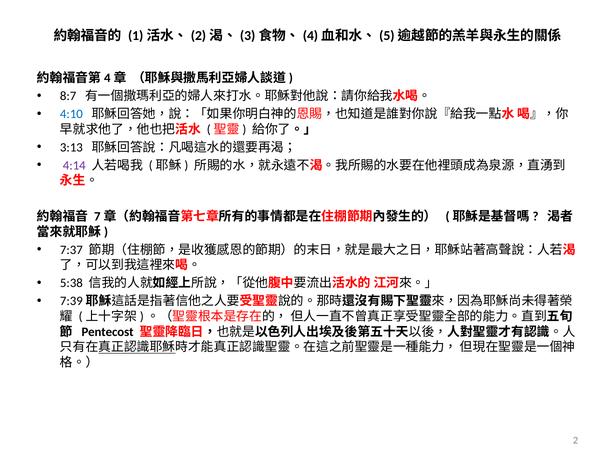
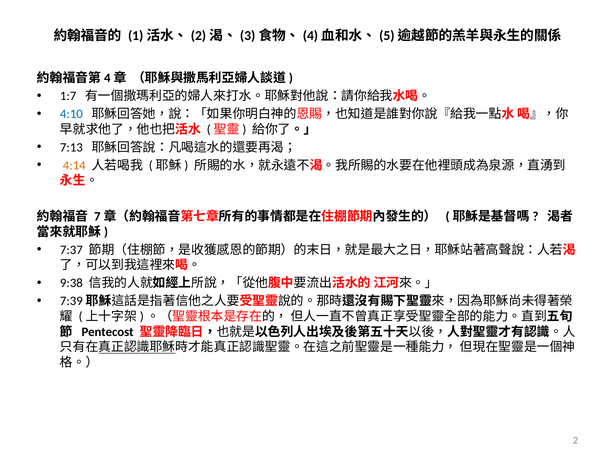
8:7: 8:7 -> 1:7
3:13: 3:13 -> 7:13
4:14 colour: purple -> orange
5:38: 5:38 -> 9:38
